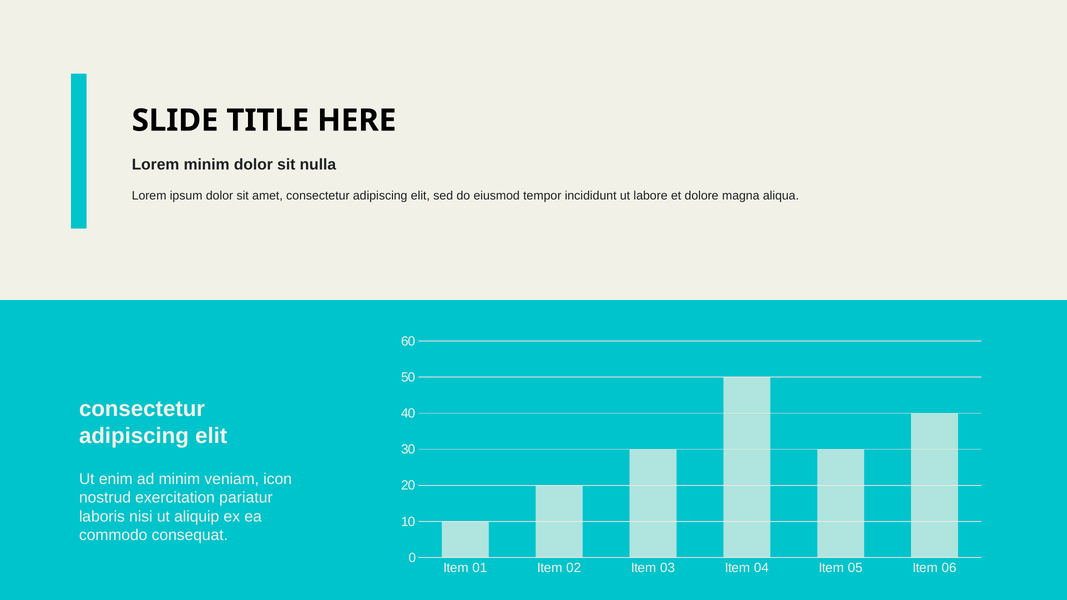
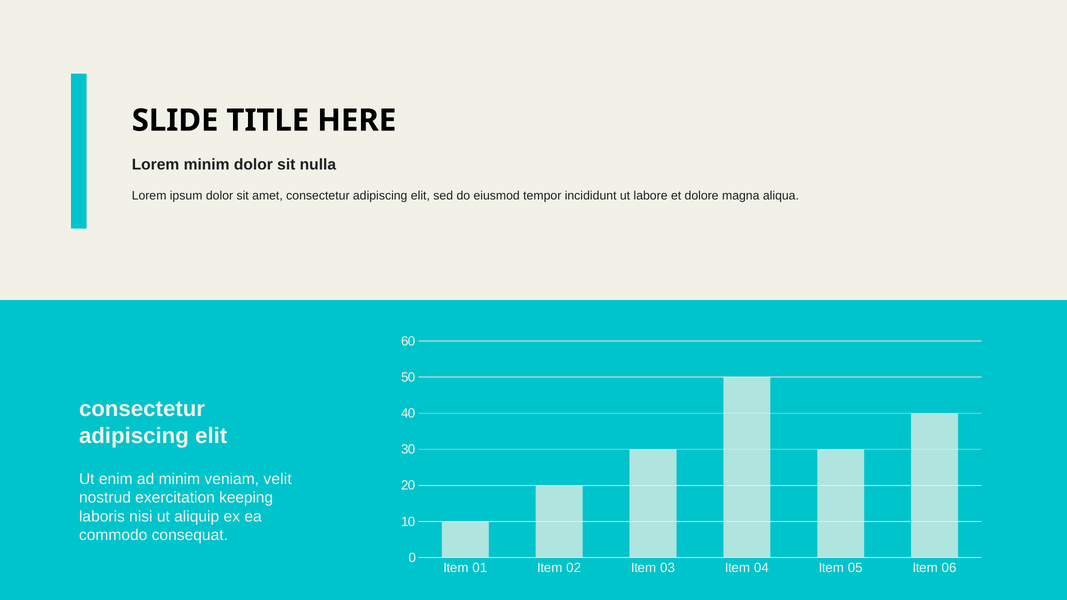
icon: icon -> velit
pariatur: pariatur -> keeping
